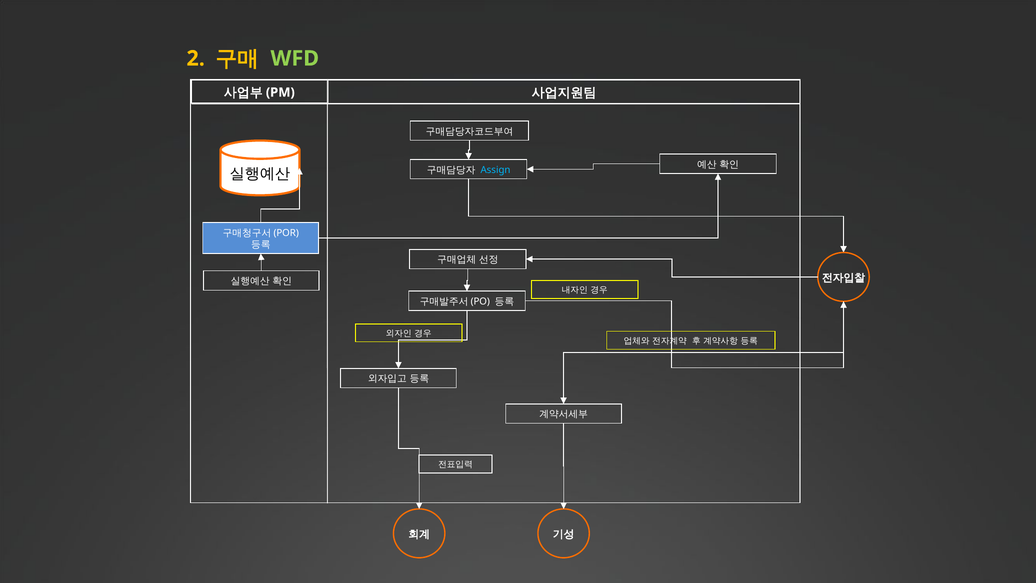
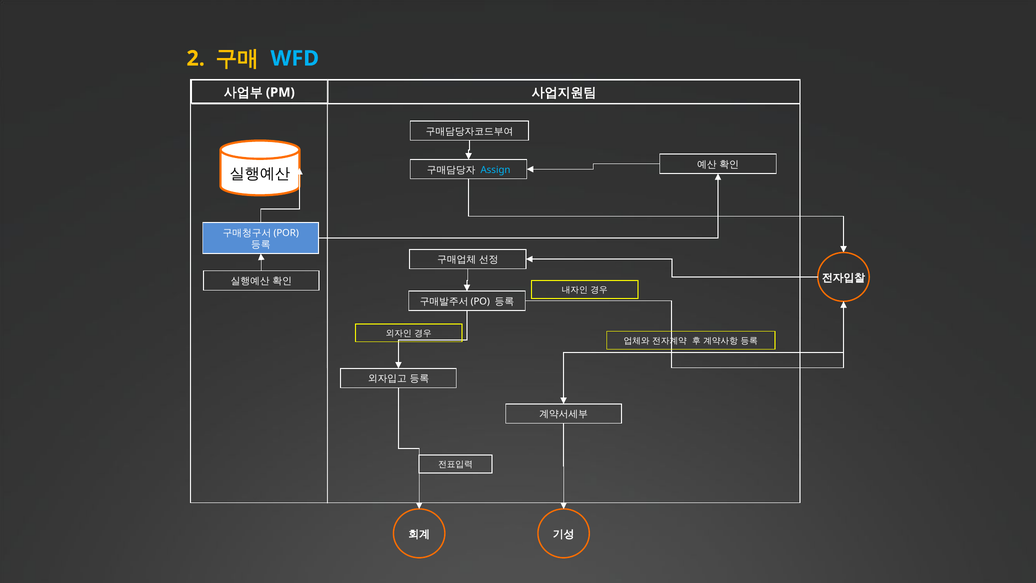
WFD colour: light green -> light blue
